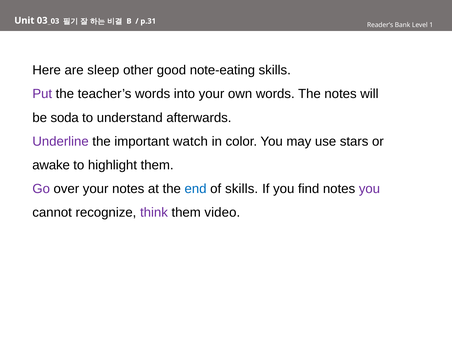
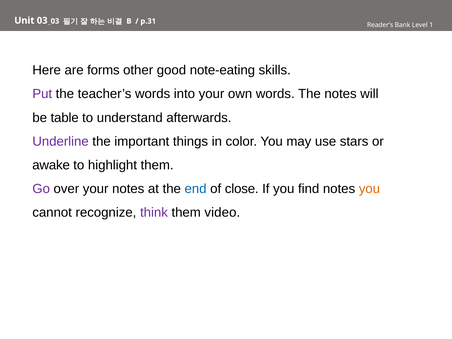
sleep: sleep -> forms
soda: soda -> table
watch: watch -> things
of skills: skills -> close
you at (369, 189) colour: purple -> orange
